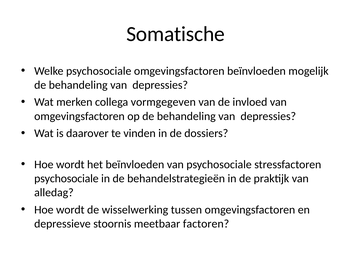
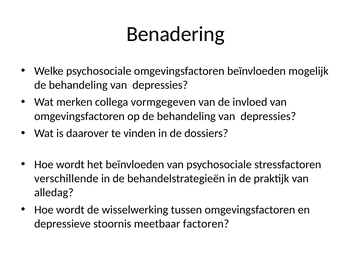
Somatische: Somatische -> Benadering
psychosociale at (66, 179): psychosociale -> verschillende
